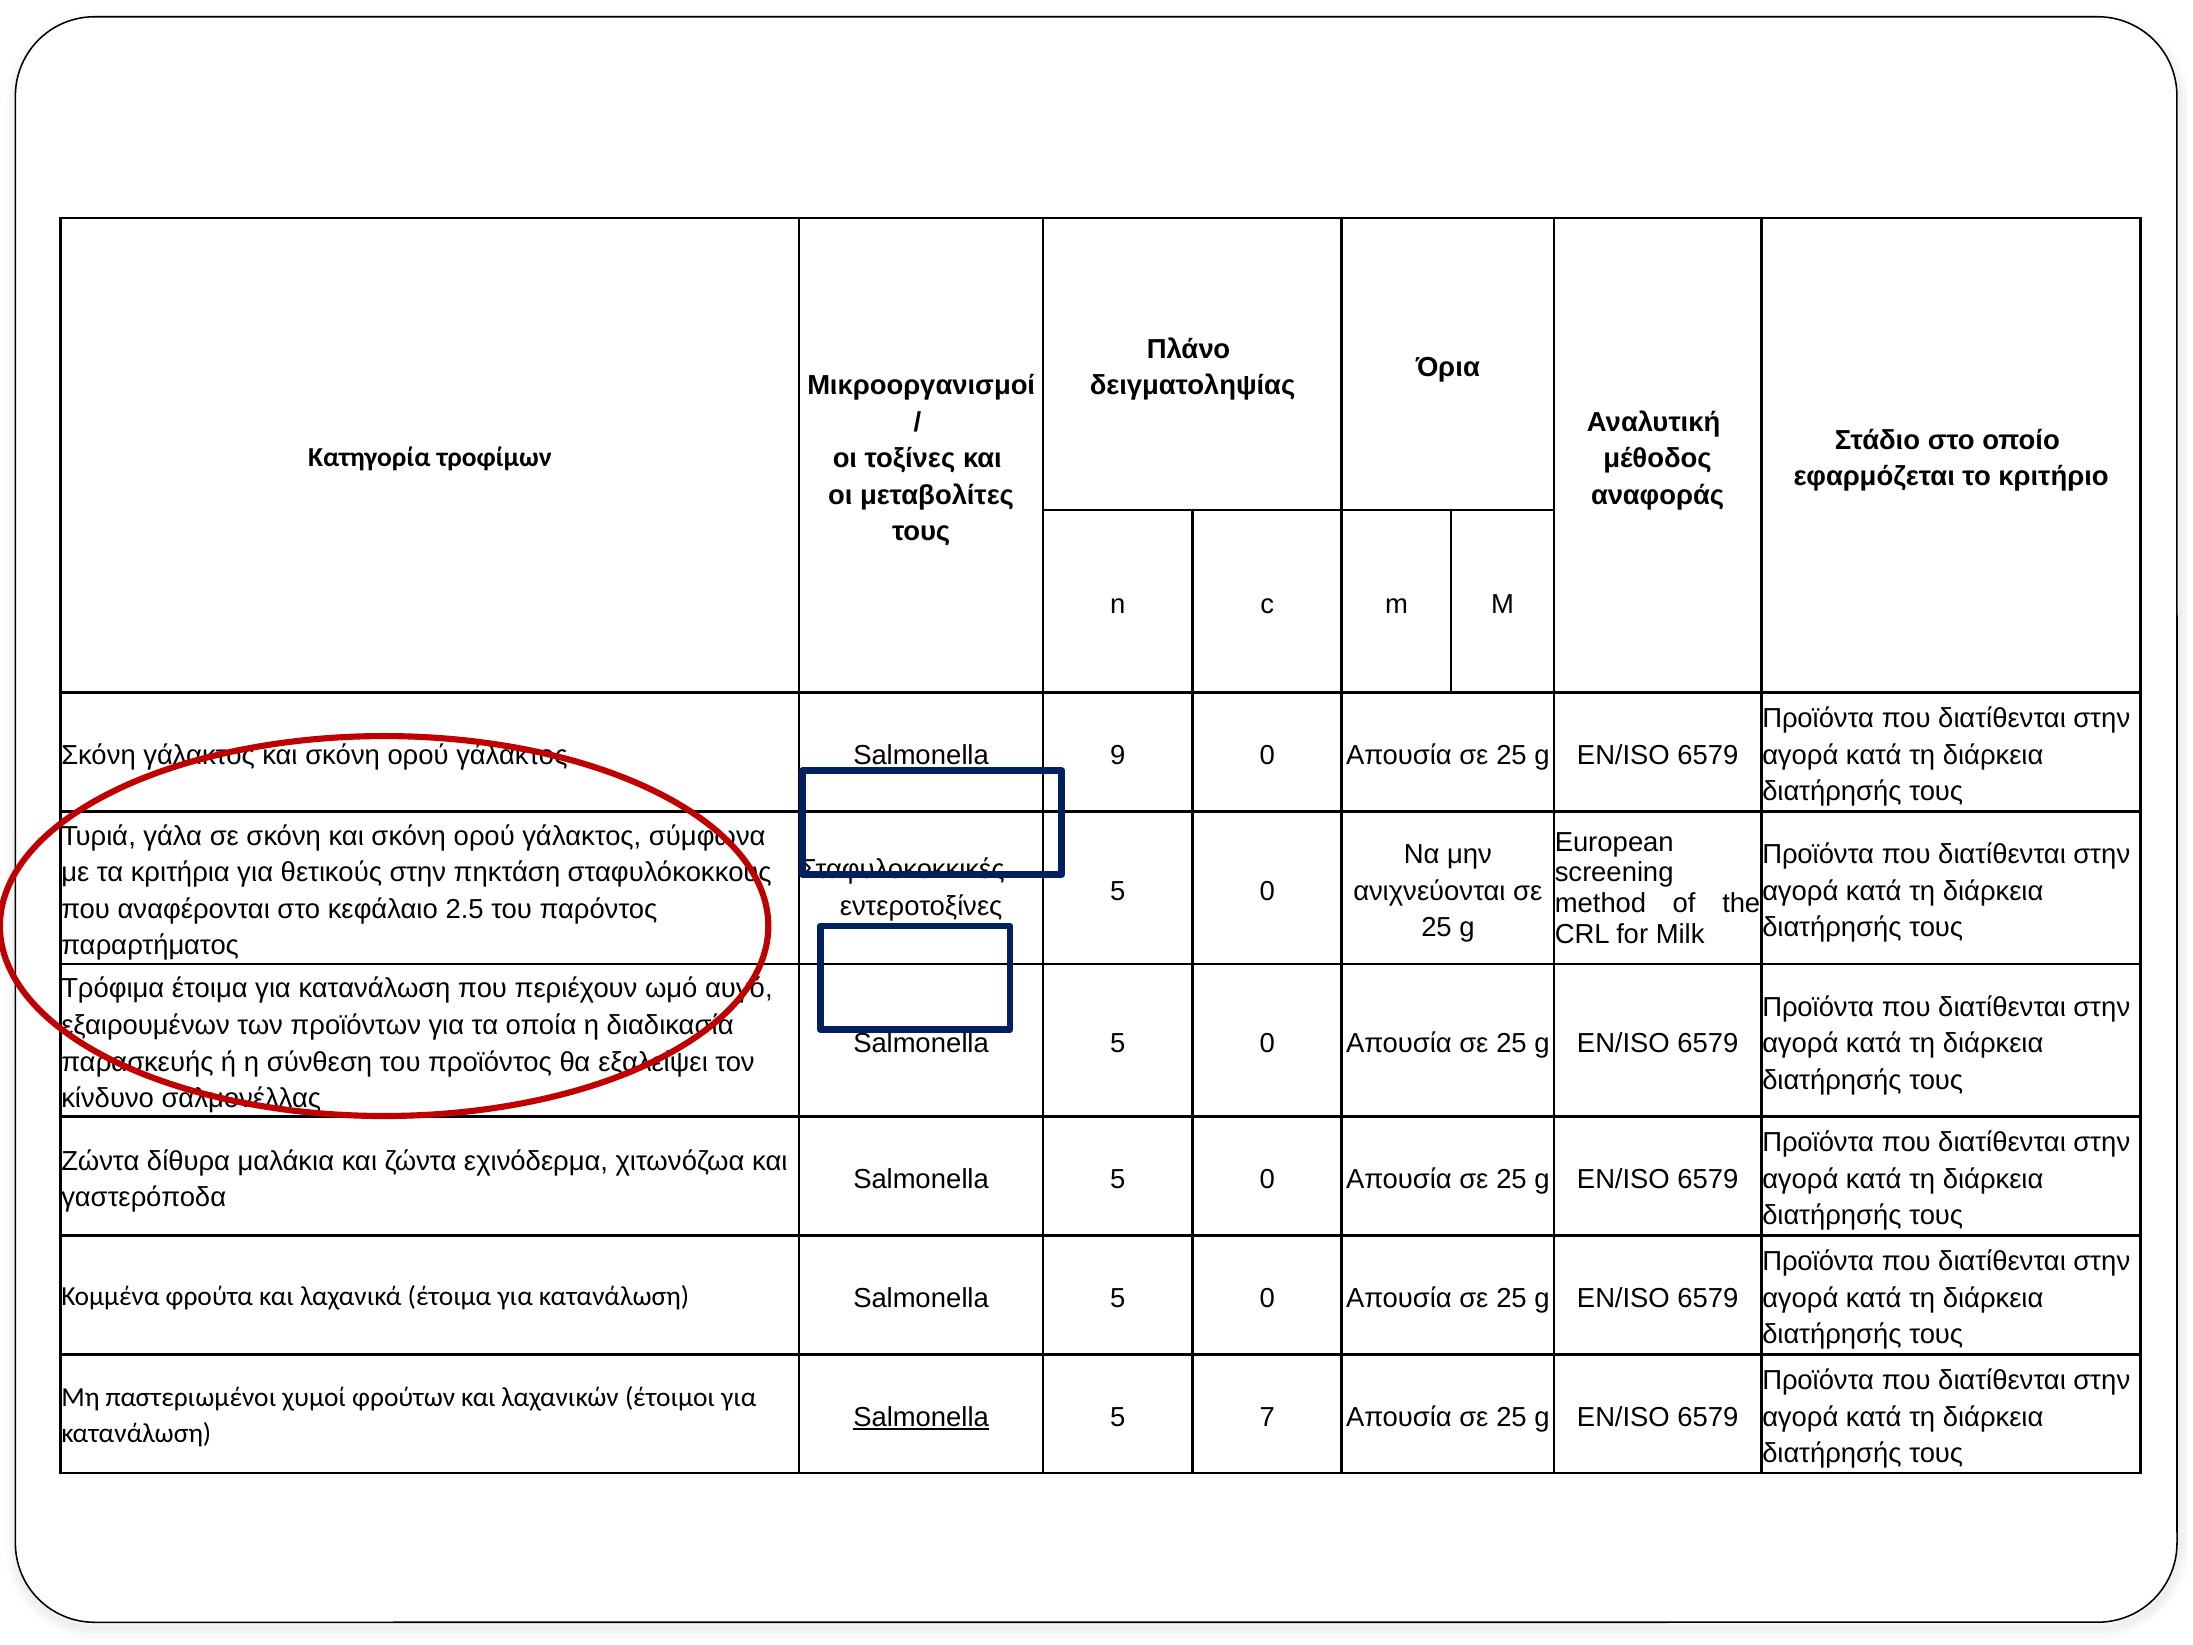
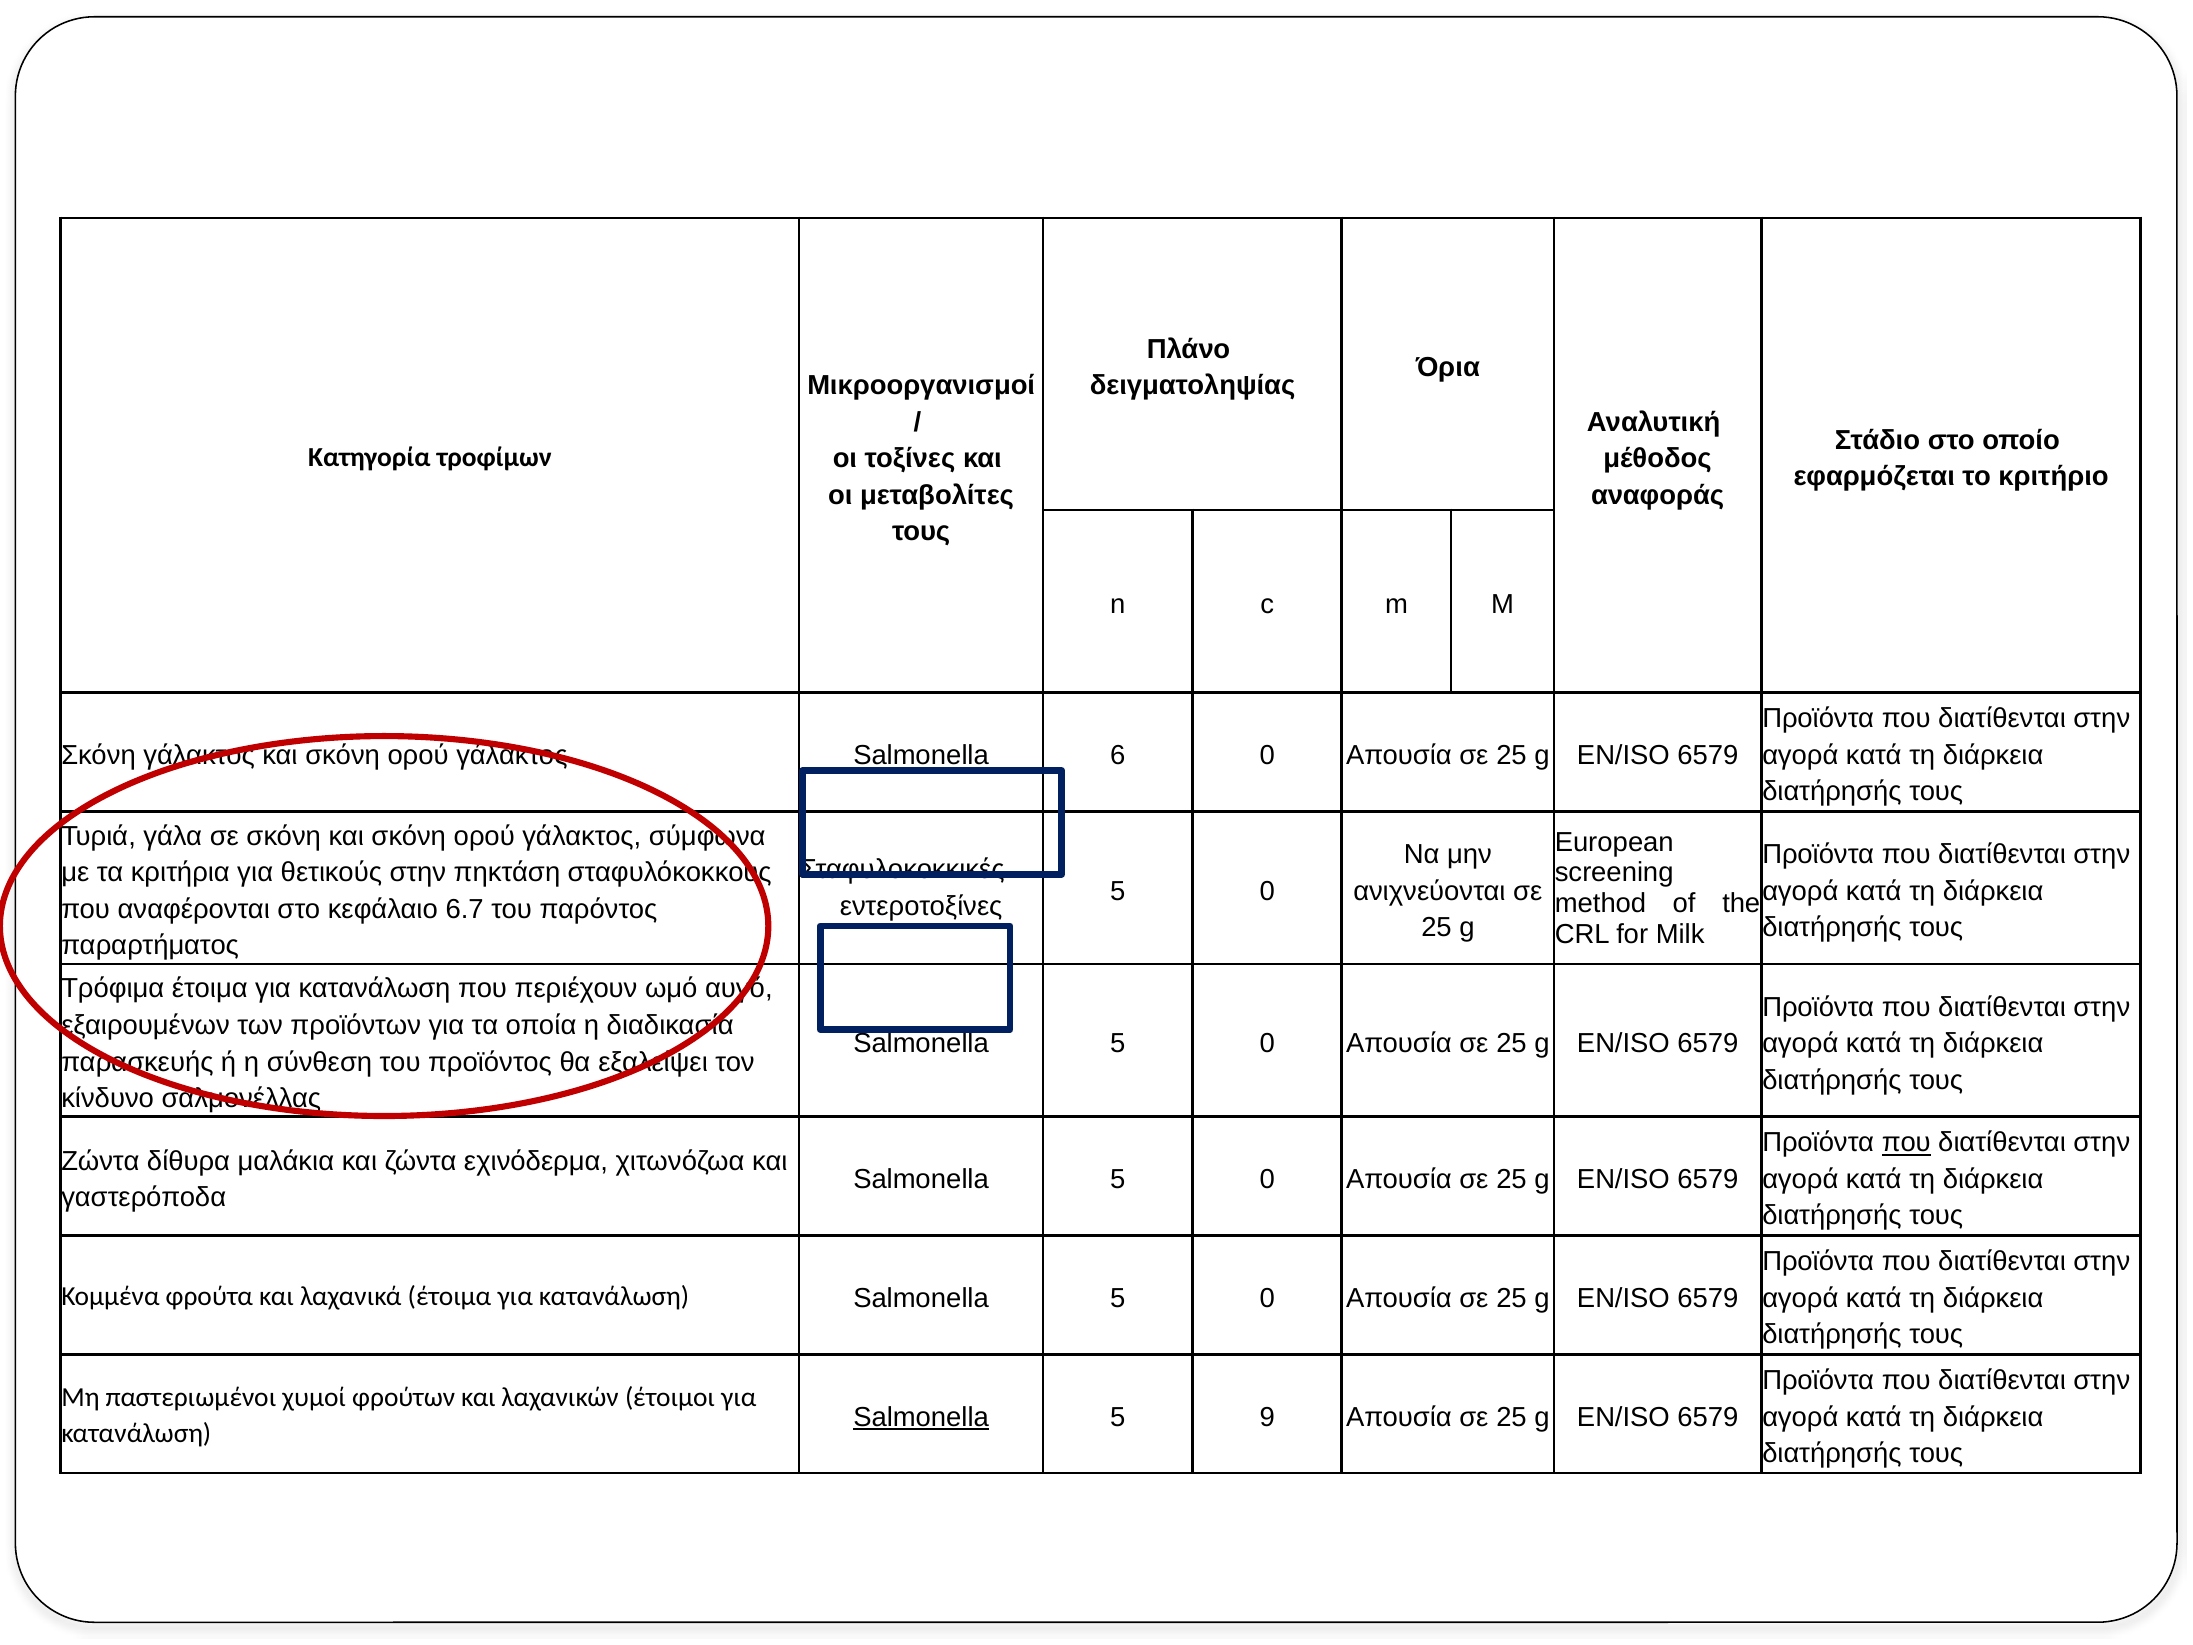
9: 9 -> 6
2.5: 2.5 -> 6.7
που at (1906, 1143) underline: none -> present
7: 7 -> 9
